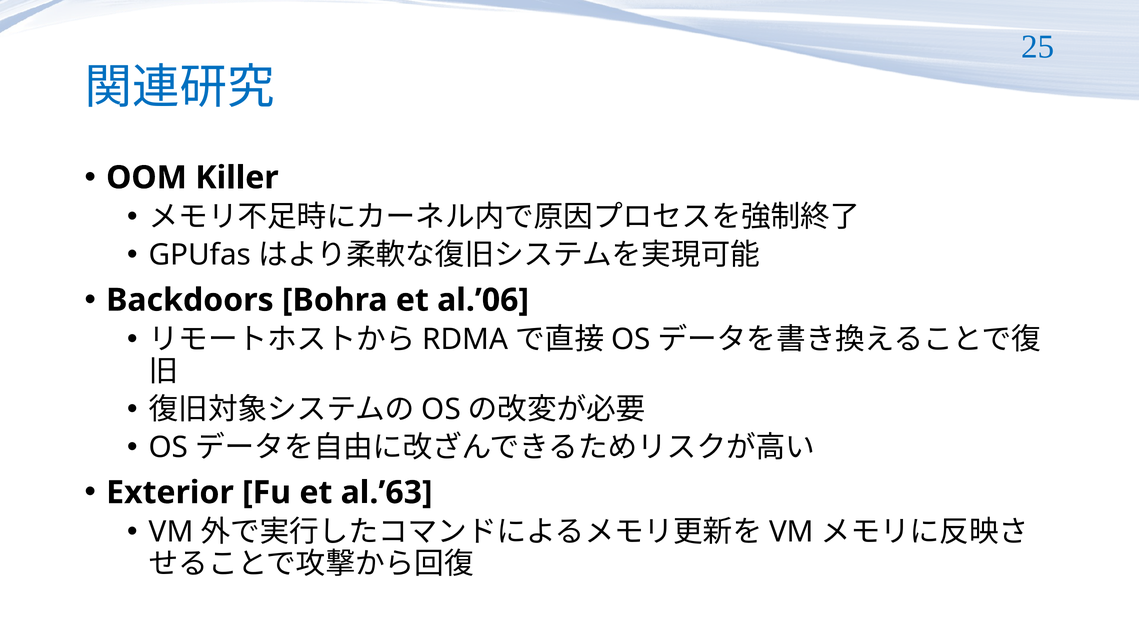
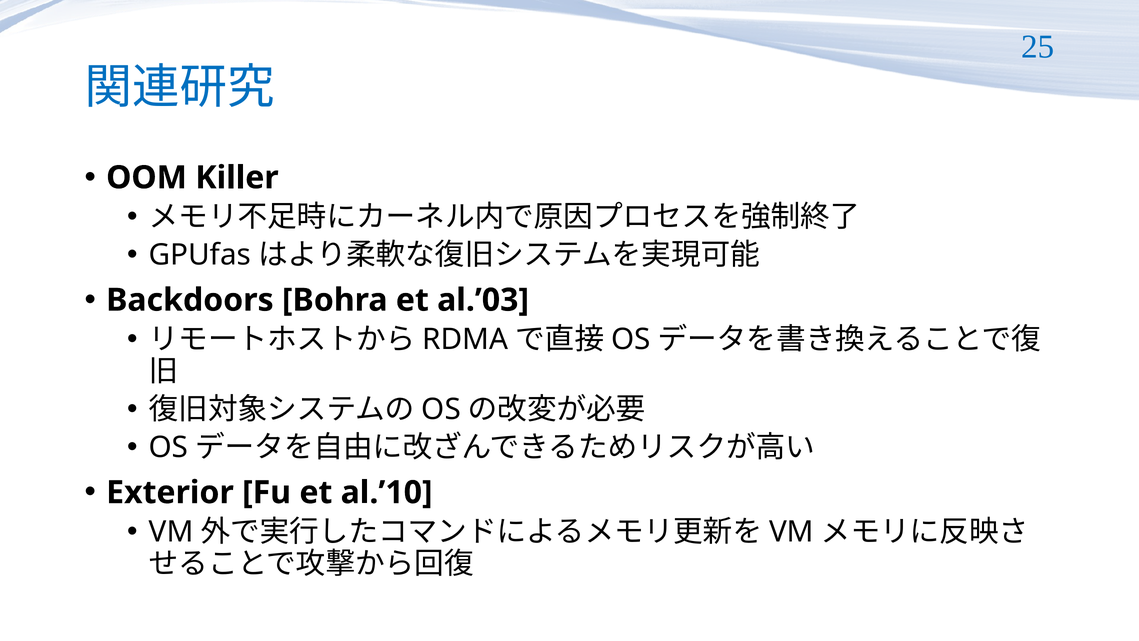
al.’06: al.’06 -> al.’03
al.’63: al.’63 -> al.’10
